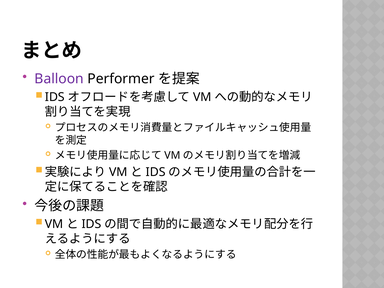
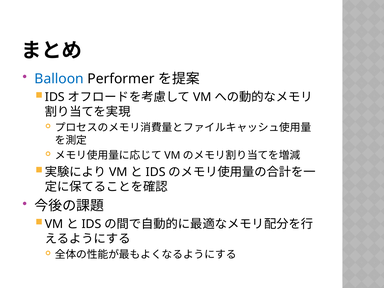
Balloon colour: purple -> blue
